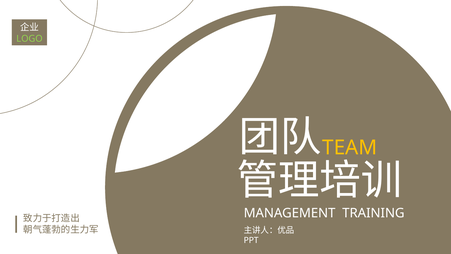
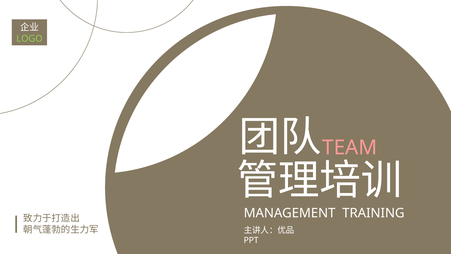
TEAM colour: yellow -> pink
